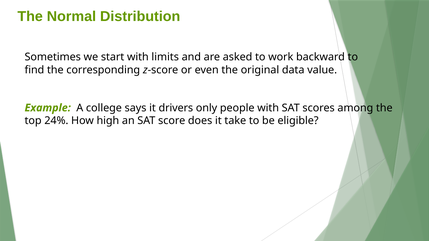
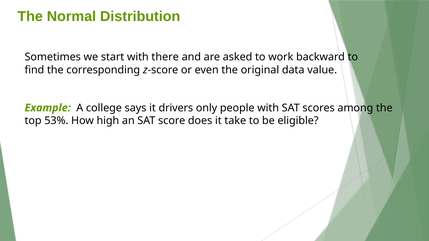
limits: limits -> there
24%: 24% -> 53%
